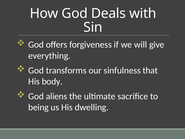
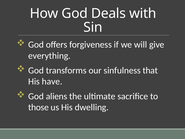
body: body -> have
being: being -> those
